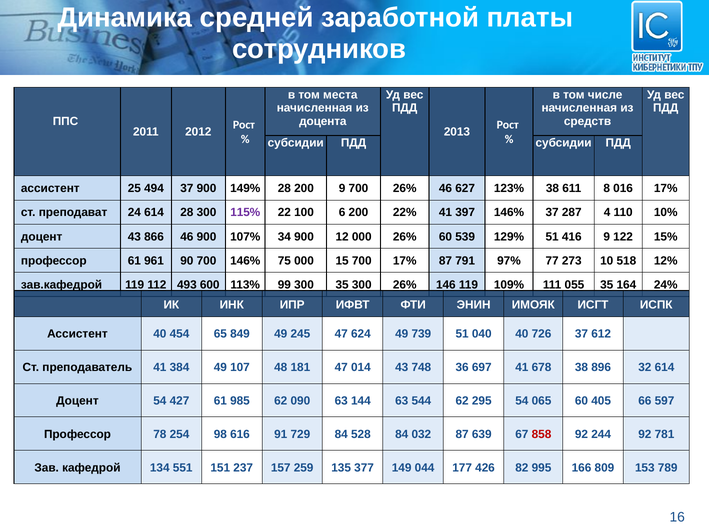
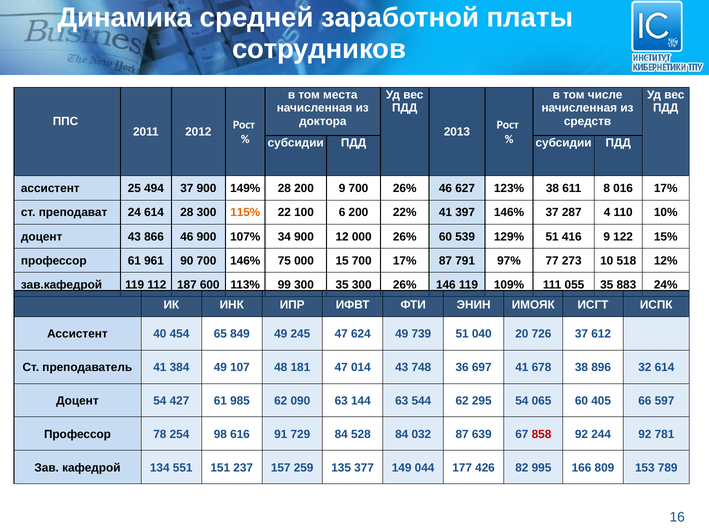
доцента: доцента -> доктора
115% colour: purple -> orange
493: 493 -> 187
164: 164 -> 883
040 40: 40 -> 20
